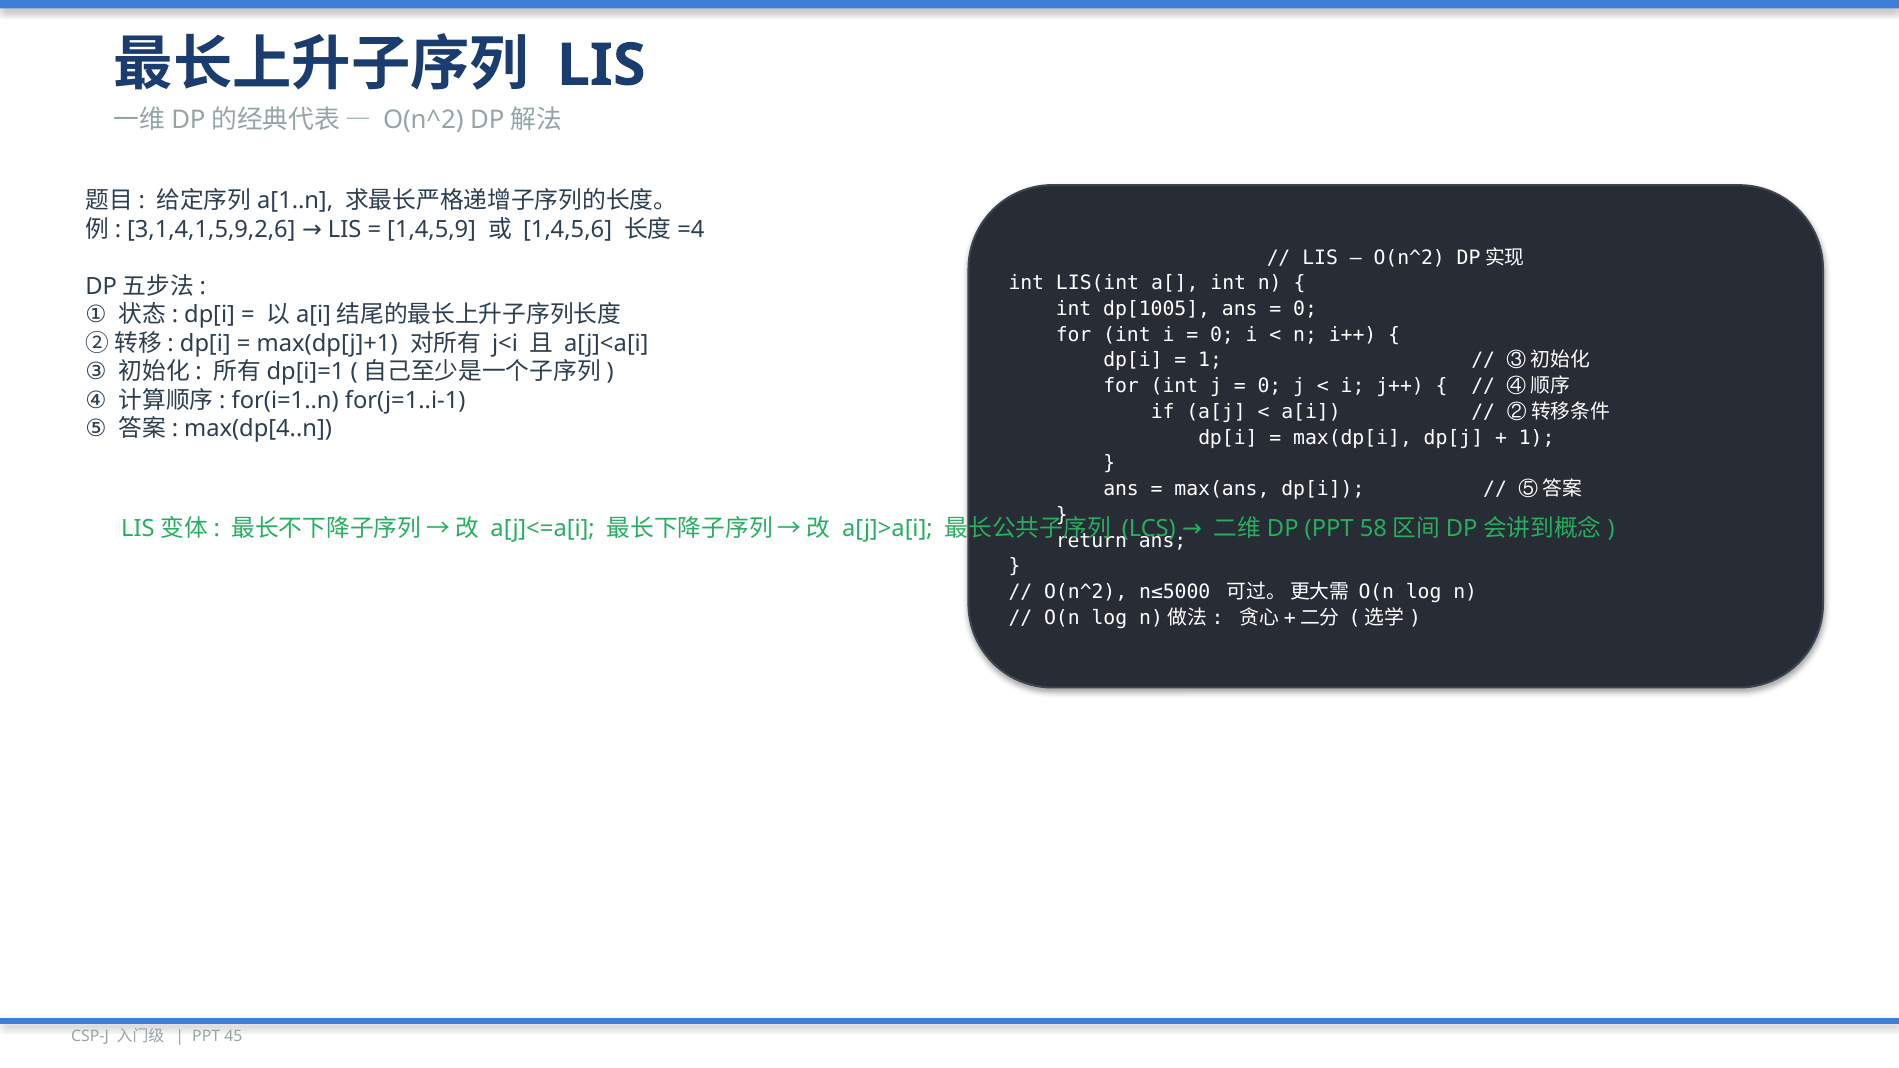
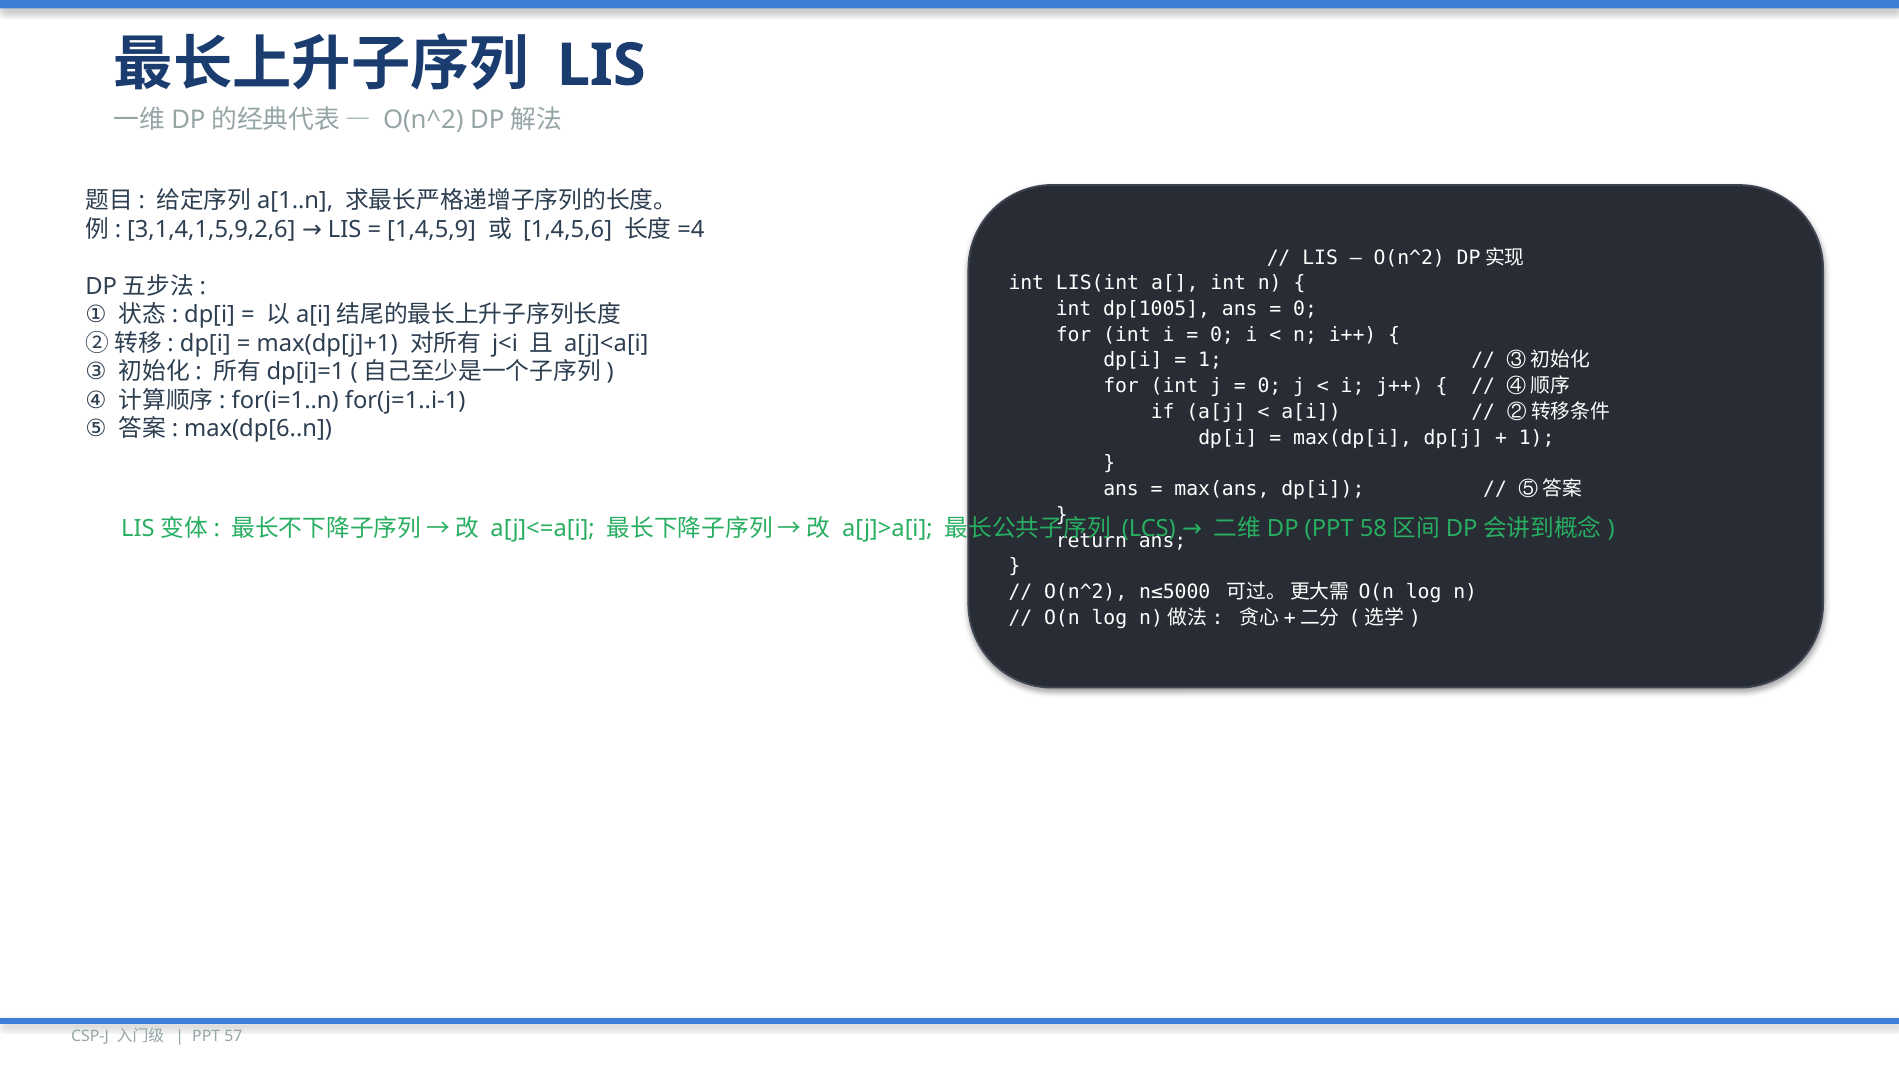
max(dp[4..n: max(dp[4..n -> max(dp[6..n
45: 45 -> 57
